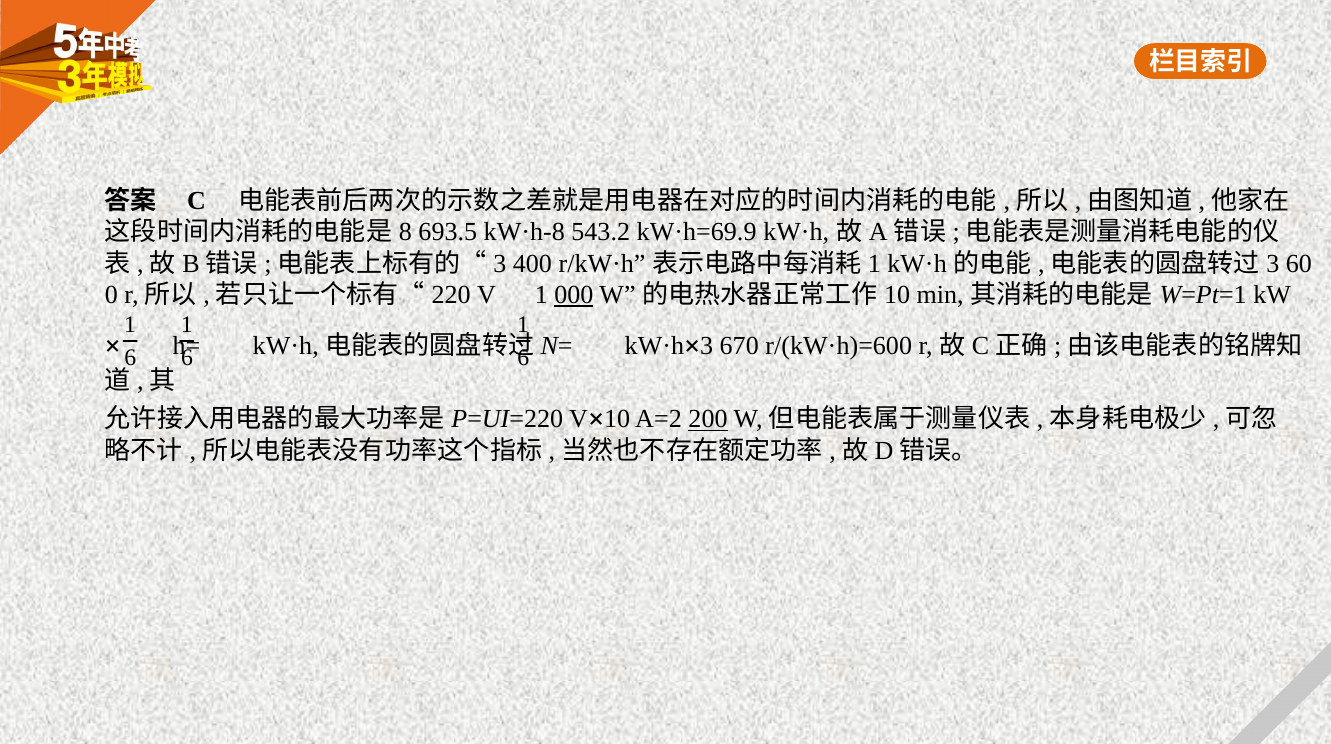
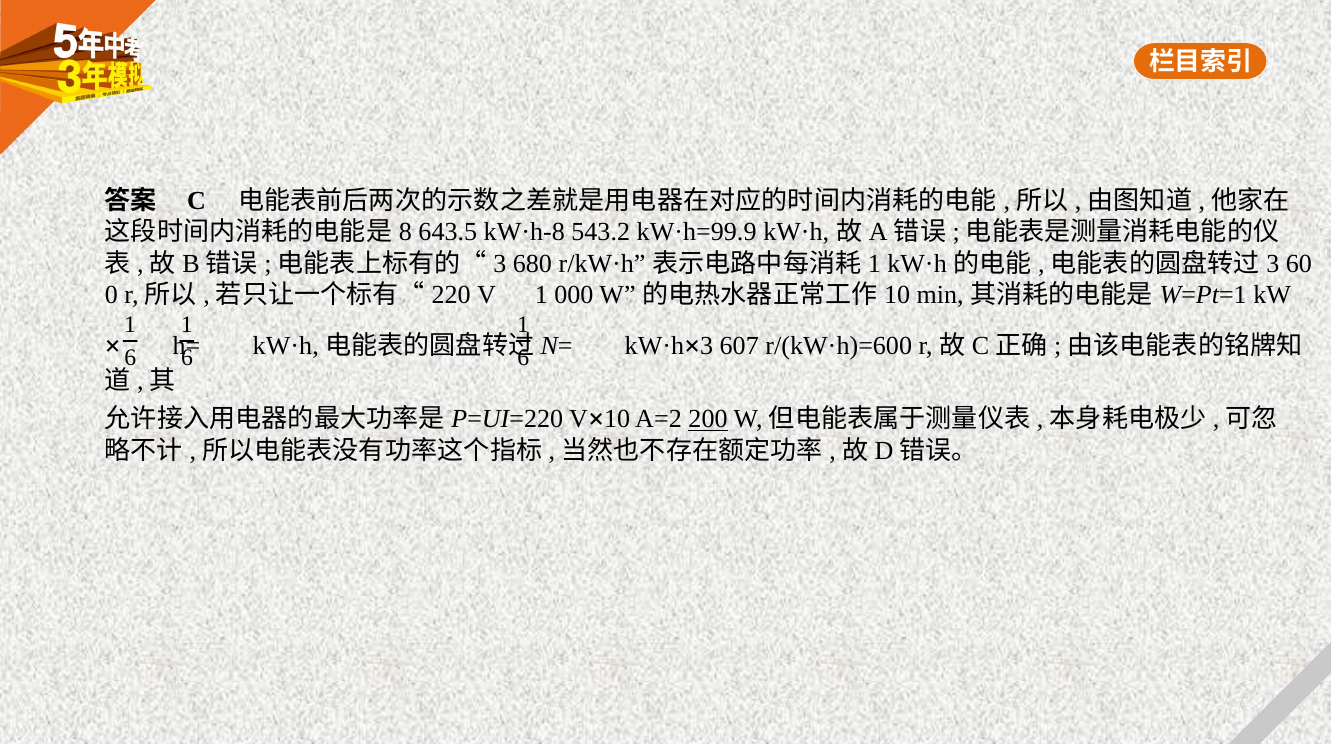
693.5: 693.5 -> 643.5
kW·h=69.9: kW·h=69.9 -> kW·h=99.9
400: 400 -> 680
000 underline: present -> none
670: 670 -> 607
